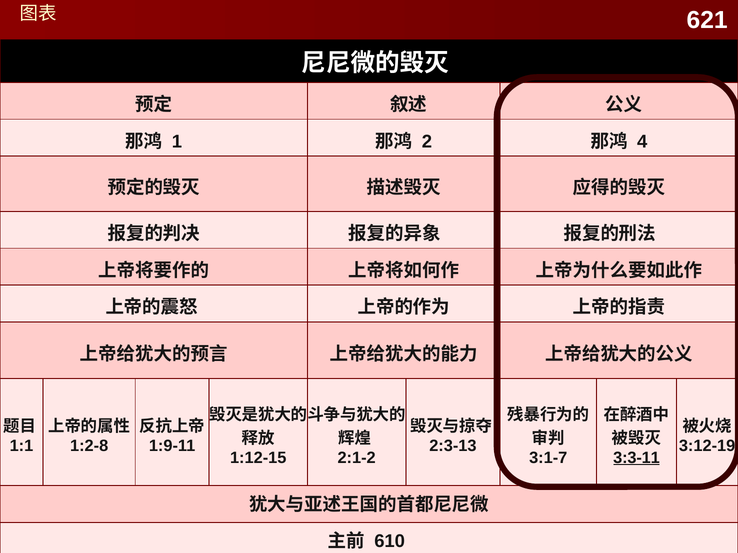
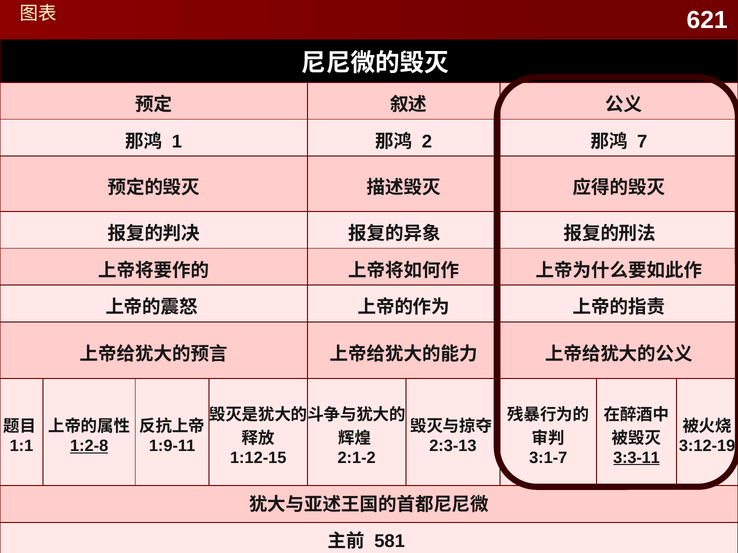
4: 4 -> 7
1:2-8 underline: none -> present
610: 610 -> 581
